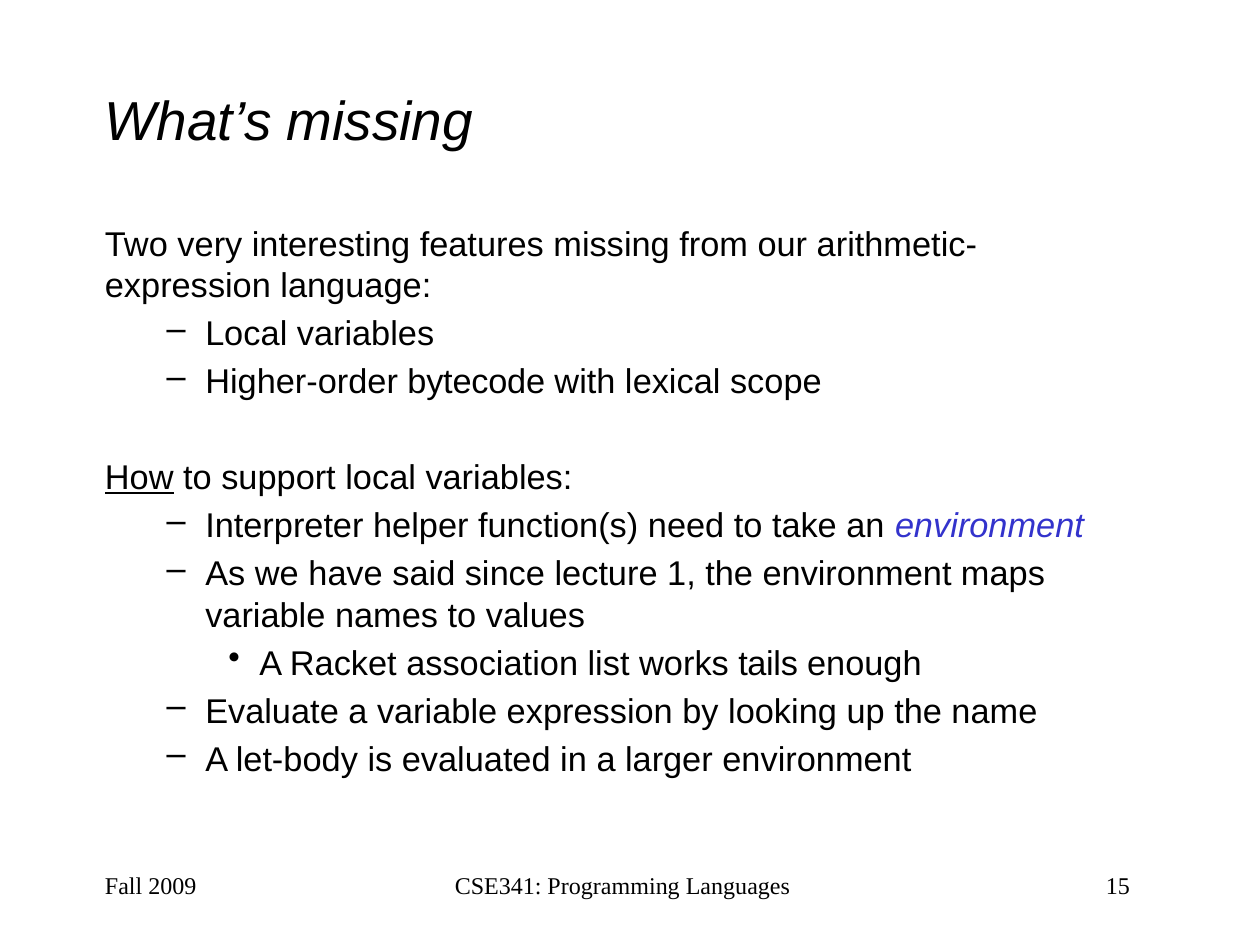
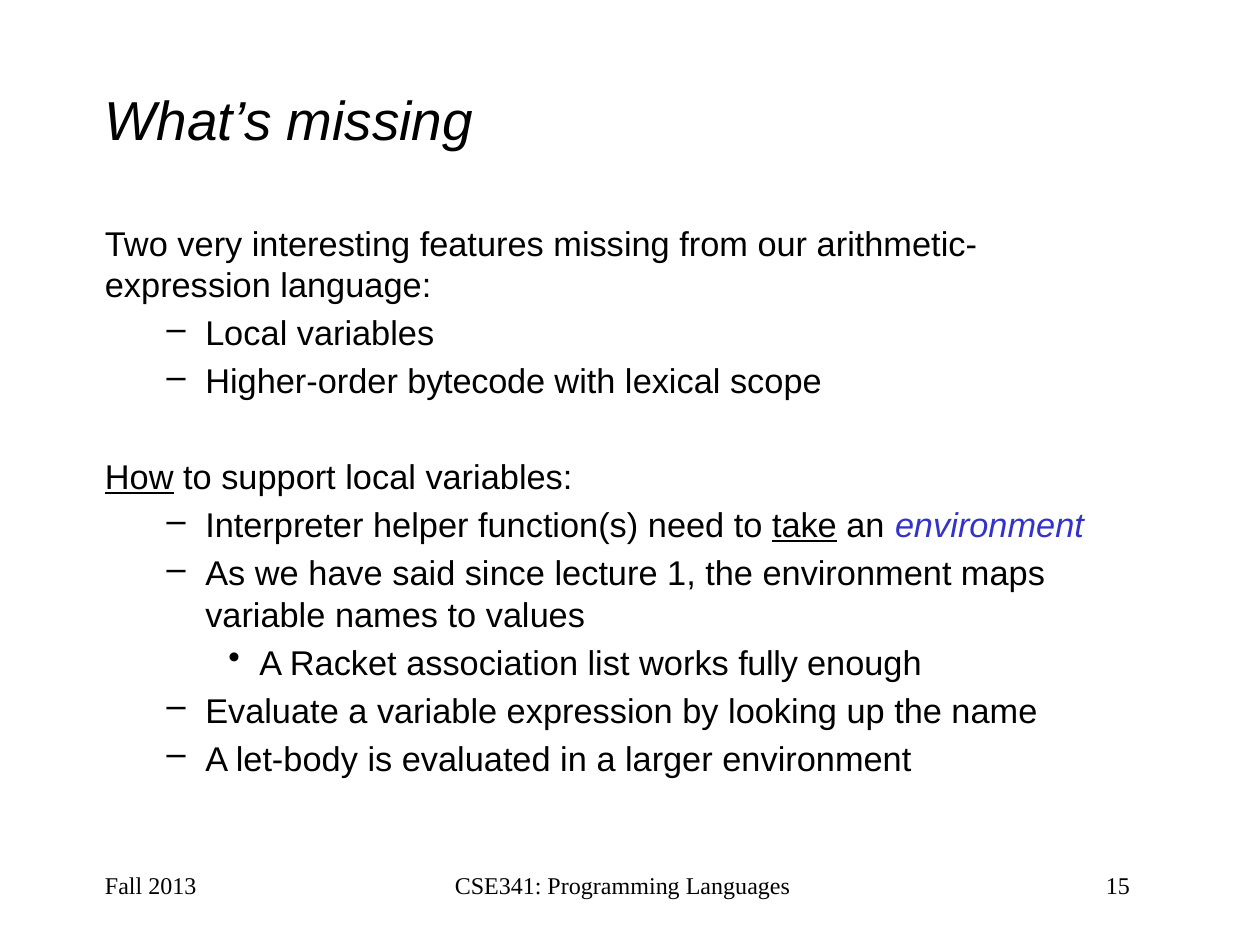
take underline: none -> present
tails: tails -> fully
2009: 2009 -> 2013
